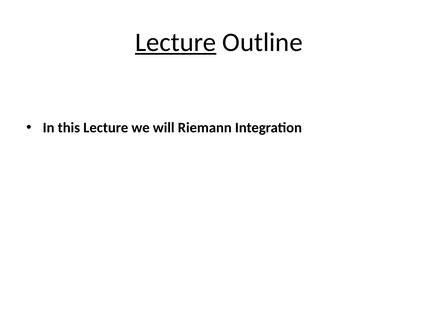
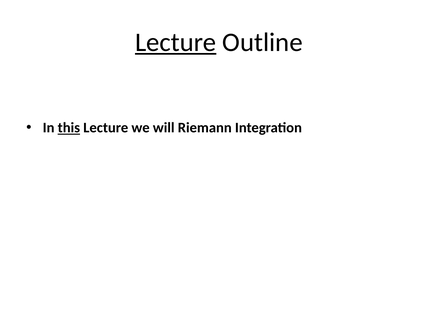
this underline: none -> present
